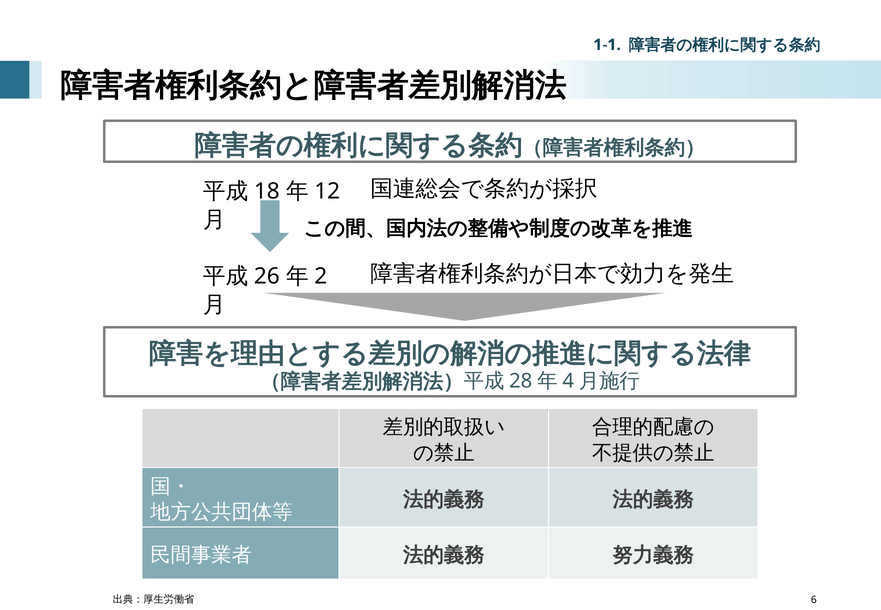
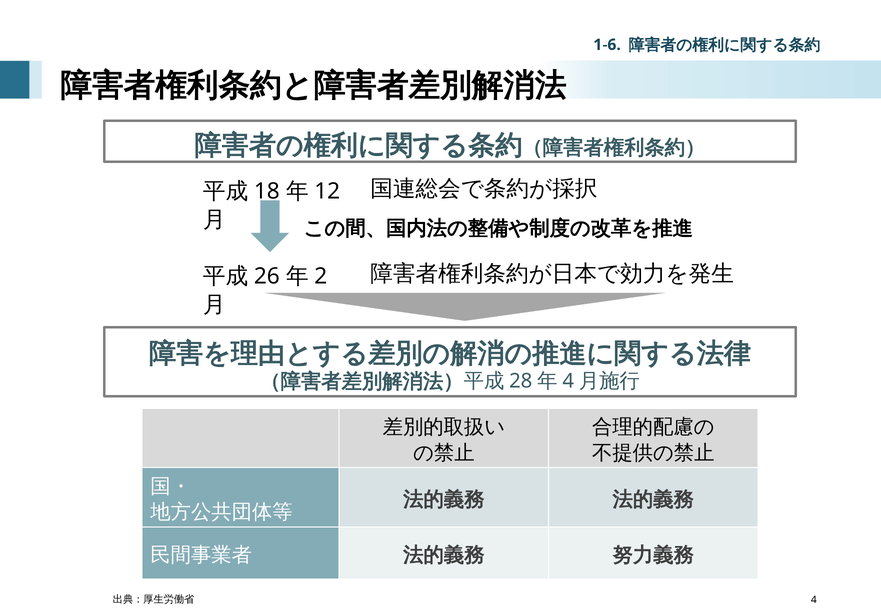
1-1: 1-1 -> 1-6
6: 6 -> 4
